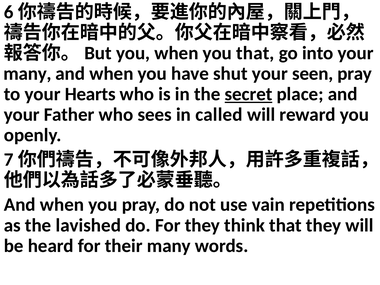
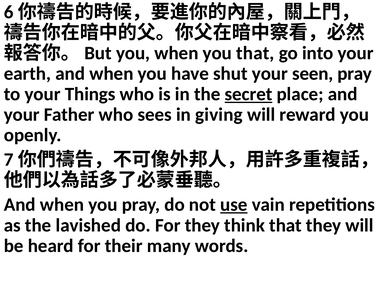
many at (28, 74): many -> earth
Hearts: Hearts -> Things
called: called -> giving
use underline: none -> present
